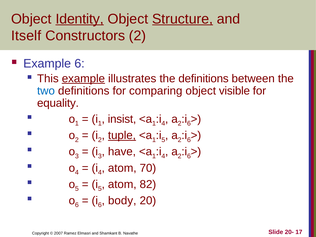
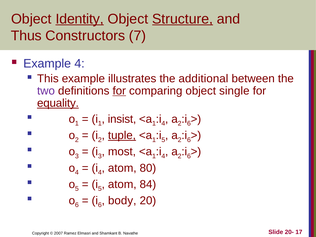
Itself: Itself -> Thus
Constructors 2: 2 -> 7
Example 6: 6 -> 4
example at (83, 79) underline: present -> none
the definitions: definitions -> additional
two colour: blue -> purple
for at (119, 91) underline: none -> present
visible: visible -> single
equality underline: none -> present
have: have -> most
70: 70 -> 80
82: 82 -> 84
